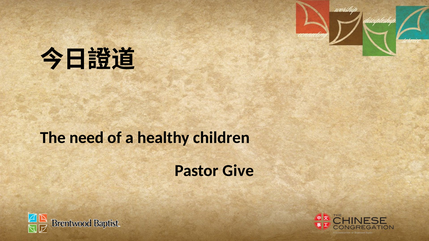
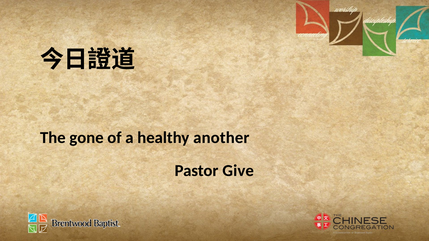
need: need -> gone
children: children -> another
